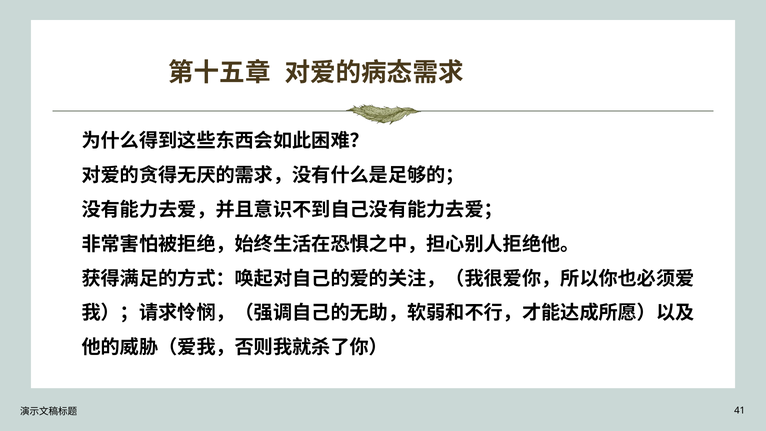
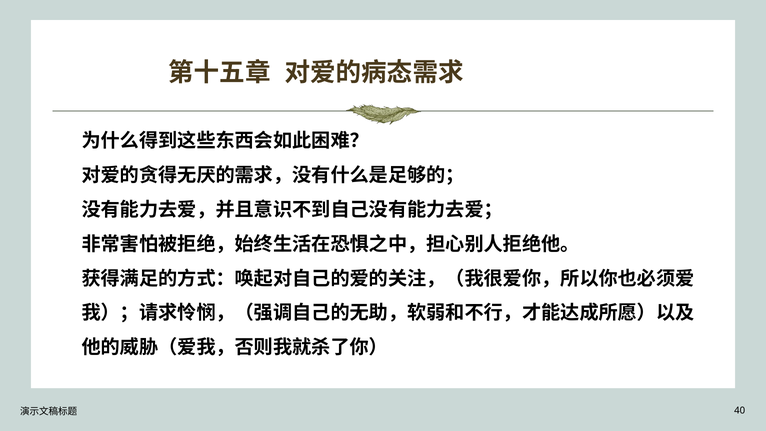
41: 41 -> 40
